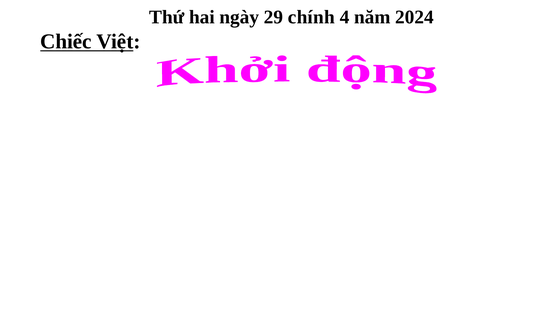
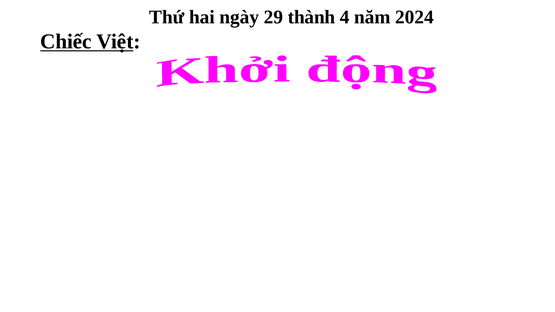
chính: chính -> thành
